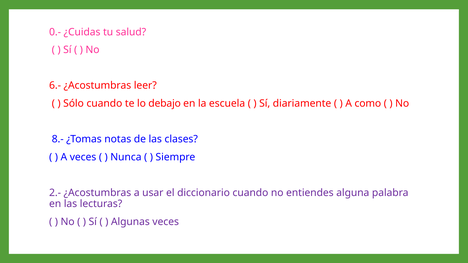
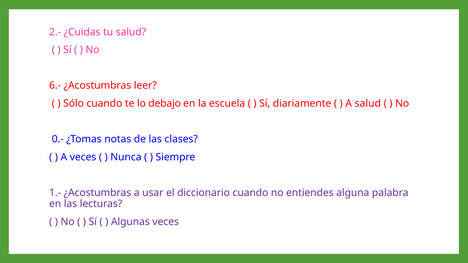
0.-: 0.- -> 2.-
A como: como -> salud
8.-: 8.- -> 0.-
2.-: 2.- -> 1.-
